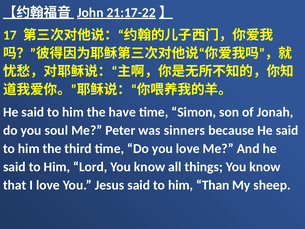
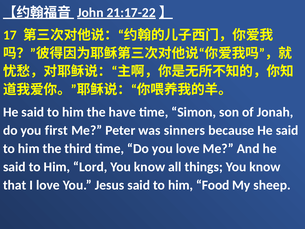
soul: soul -> first
Than: Than -> Food
